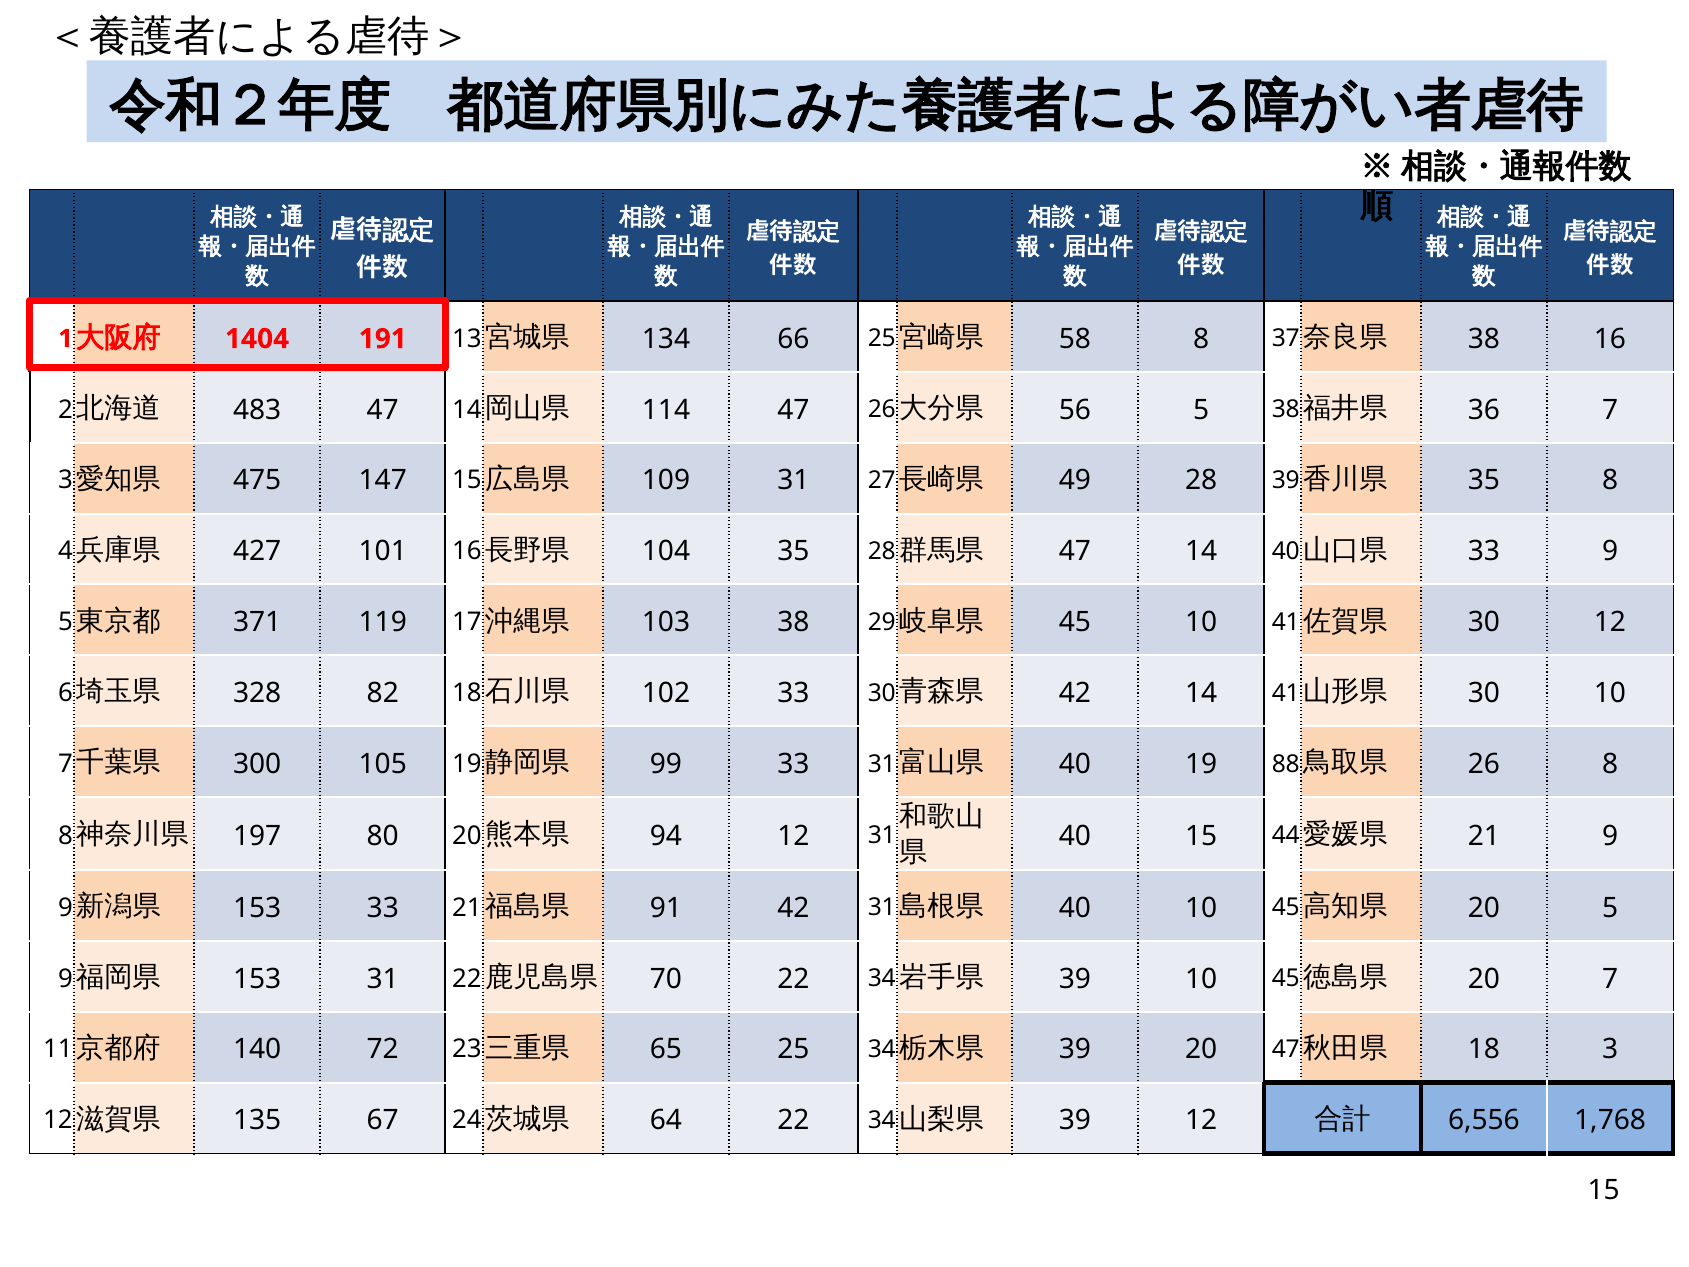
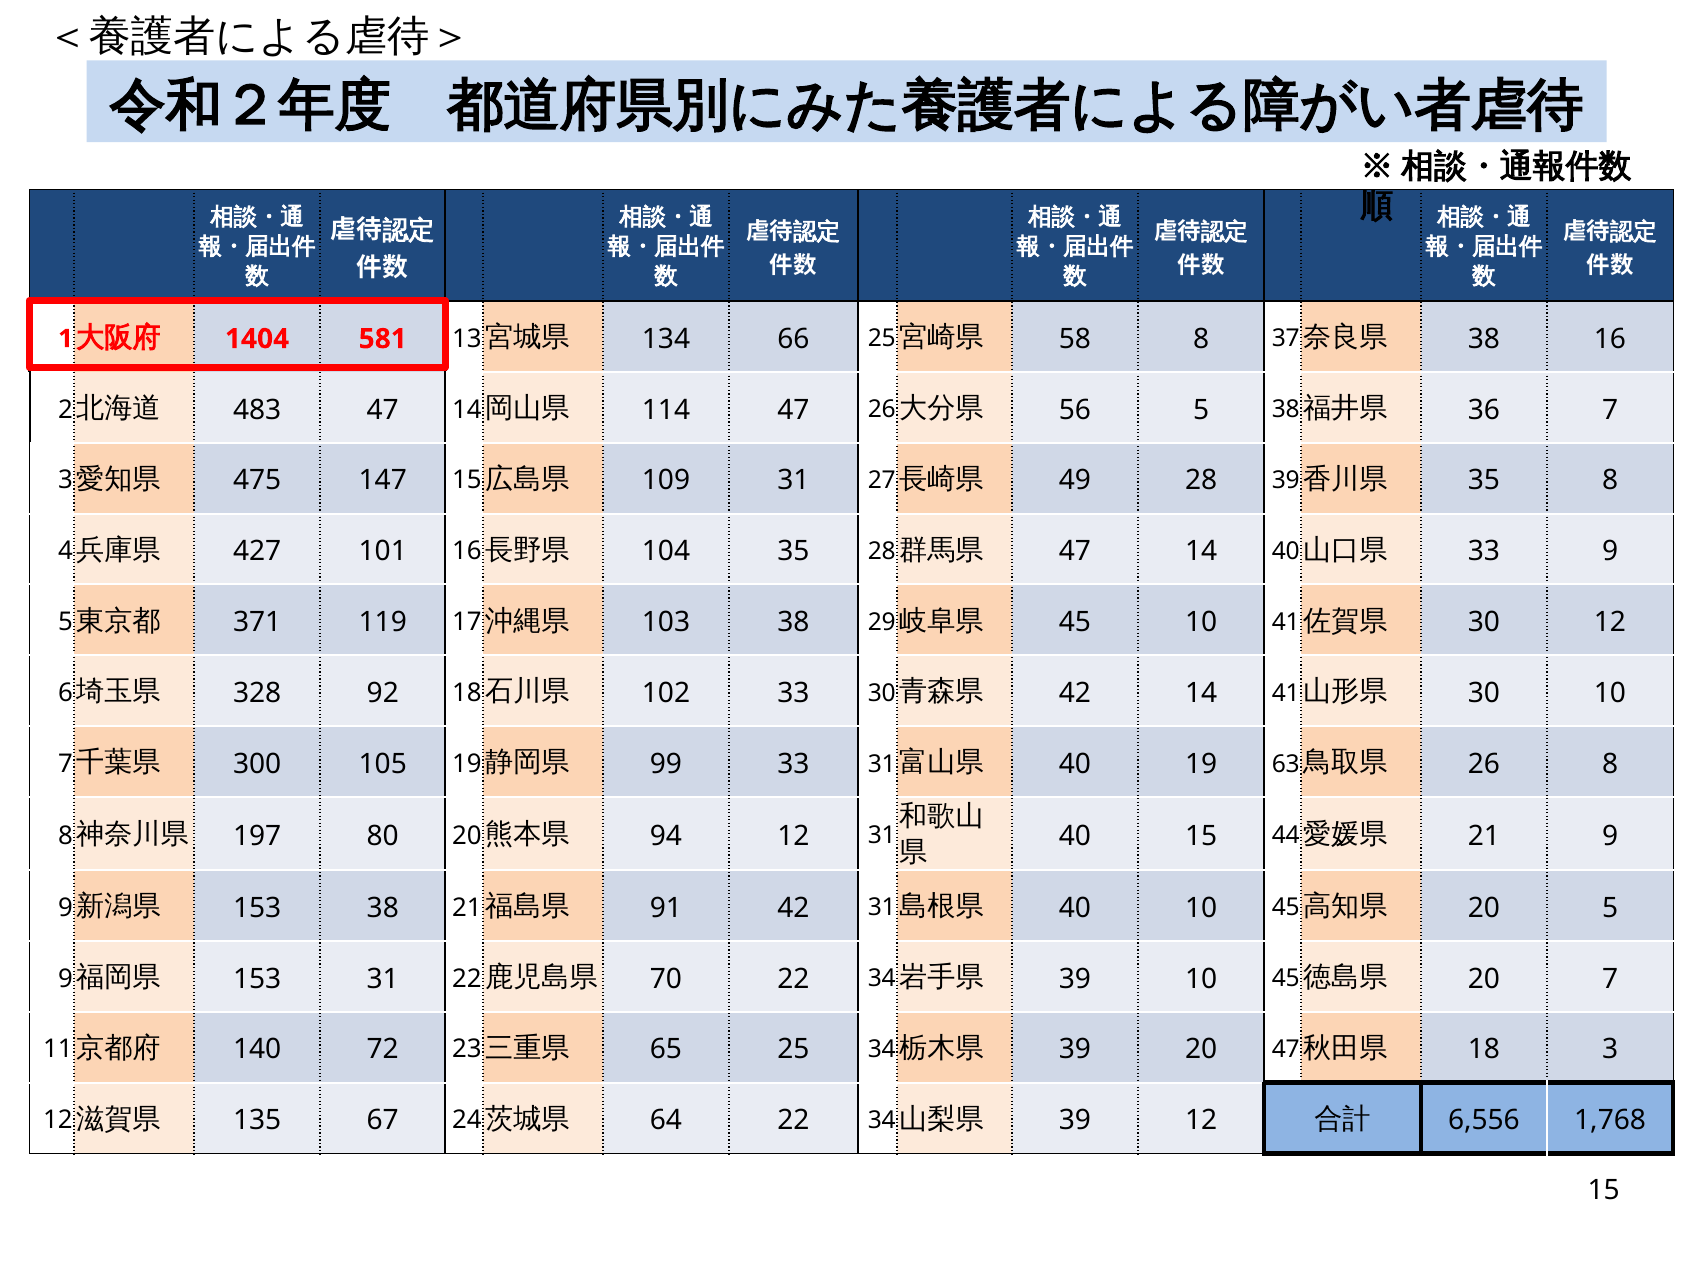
191: 191 -> 581
82: 82 -> 92
88: 88 -> 63
153 33: 33 -> 38
